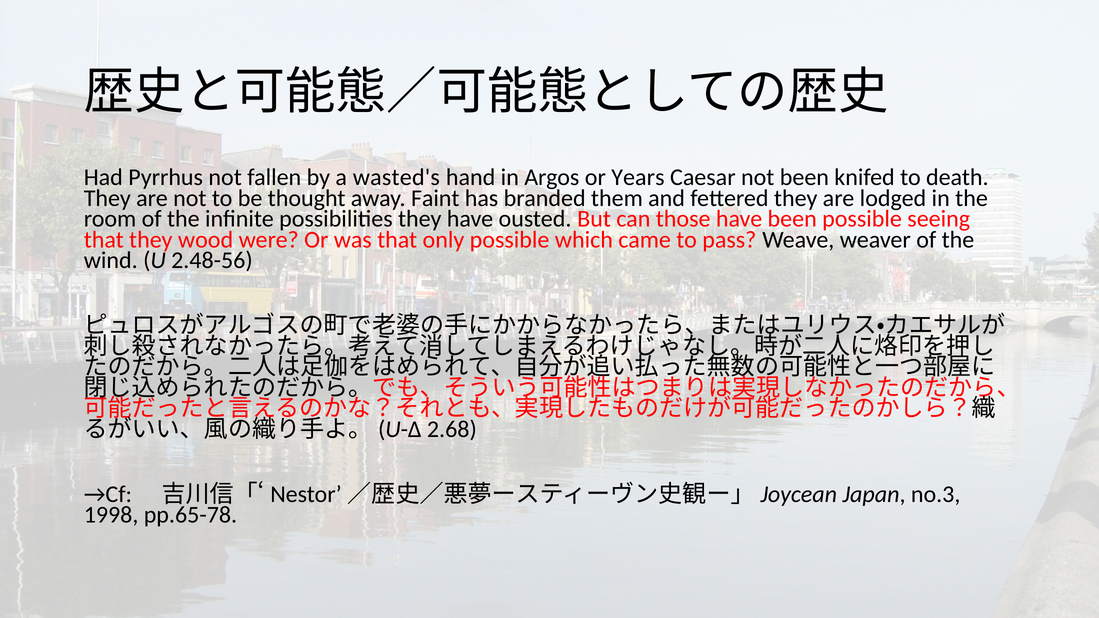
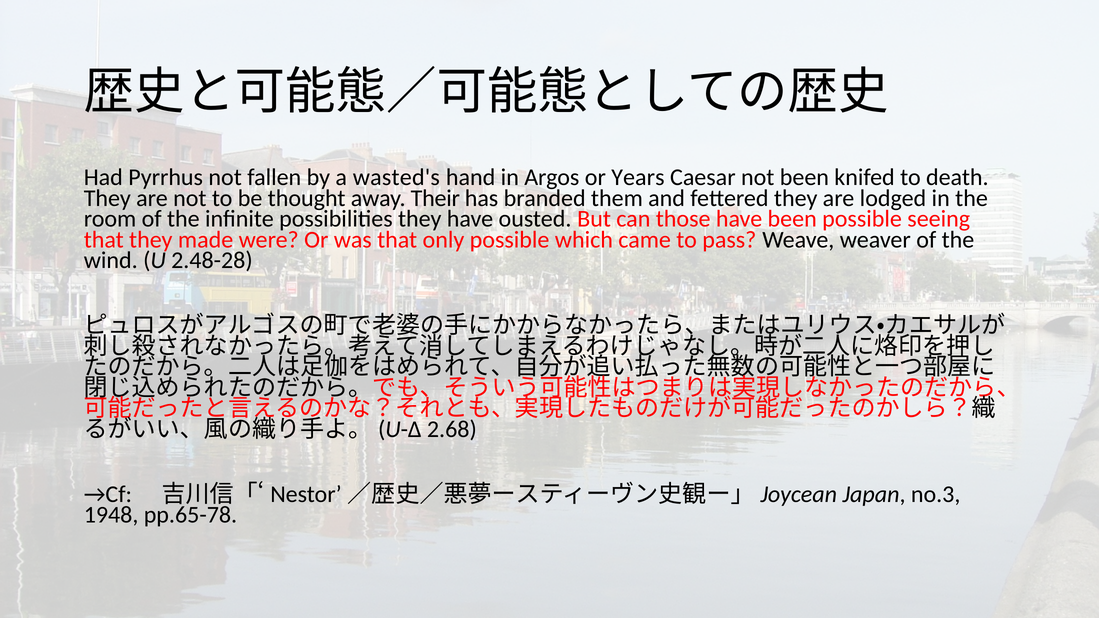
Faint: Faint -> Their
wood: wood -> made
2.48-56: 2.48-56 -> 2.48-28
1998: 1998 -> 1948
